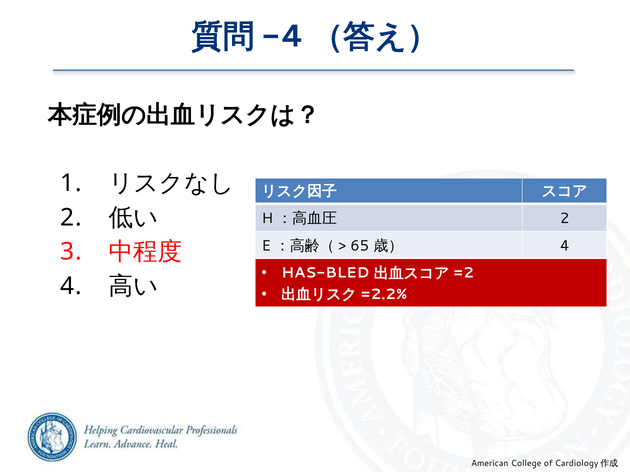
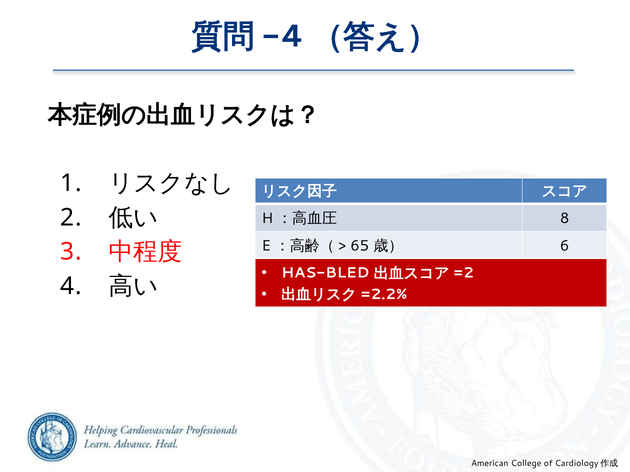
2 at (565, 219): 2 -> 8
4 at (565, 246): 4 -> 6
